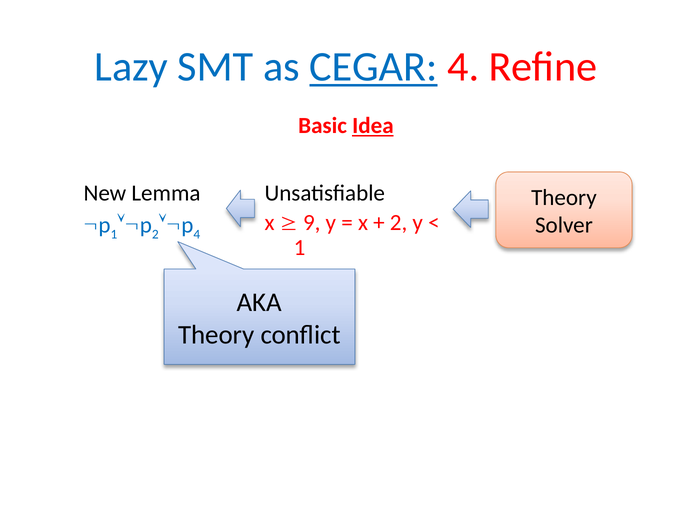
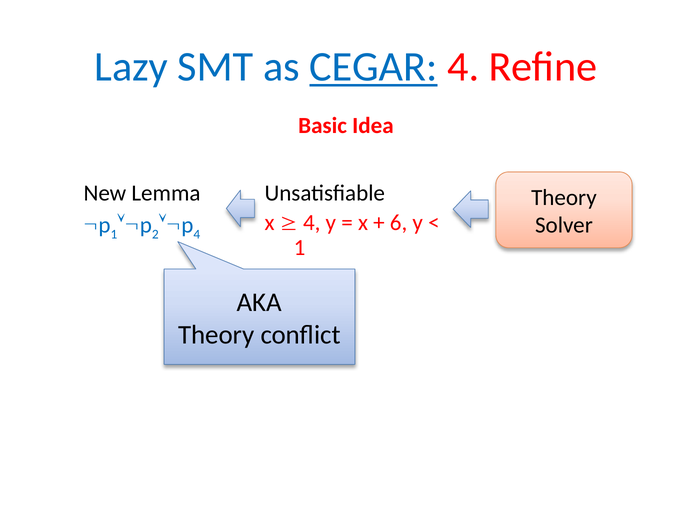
Idea underline: present -> none
9 at (312, 223): 9 -> 4
2 at (399, 223): 2 -> 6
